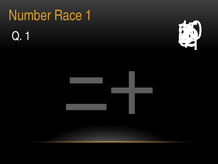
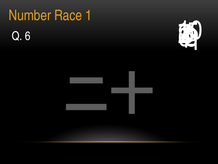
Q 1: 1 -> 6
